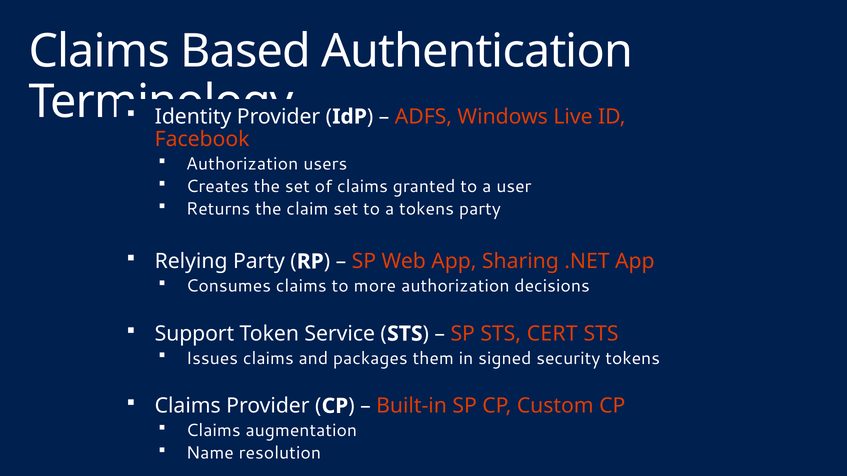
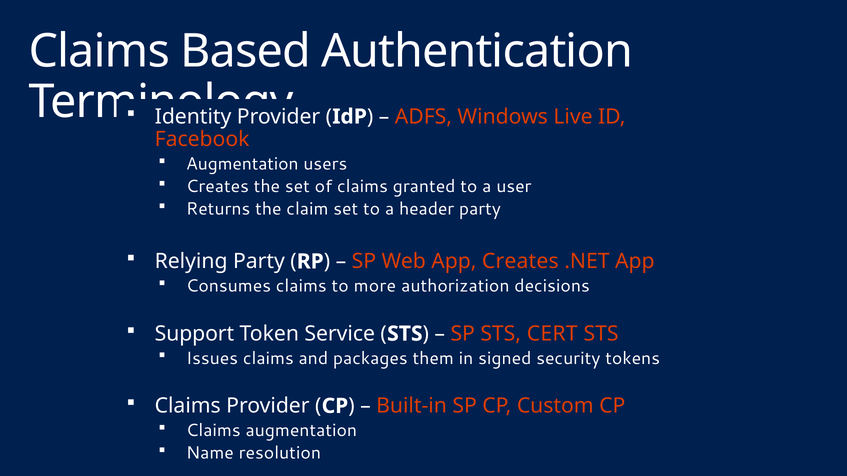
Authorization at (242, 164): Authorization -> Augmentation
a tokens: tokens -> header
App Sharing: Sharing -> Creates
